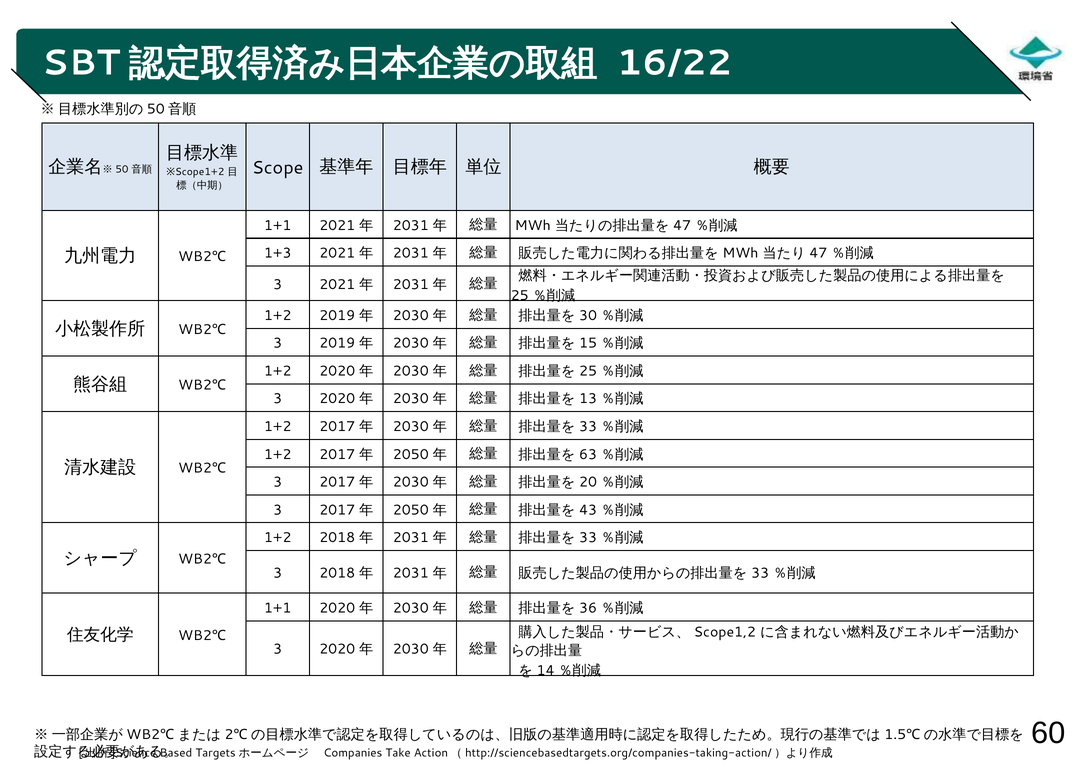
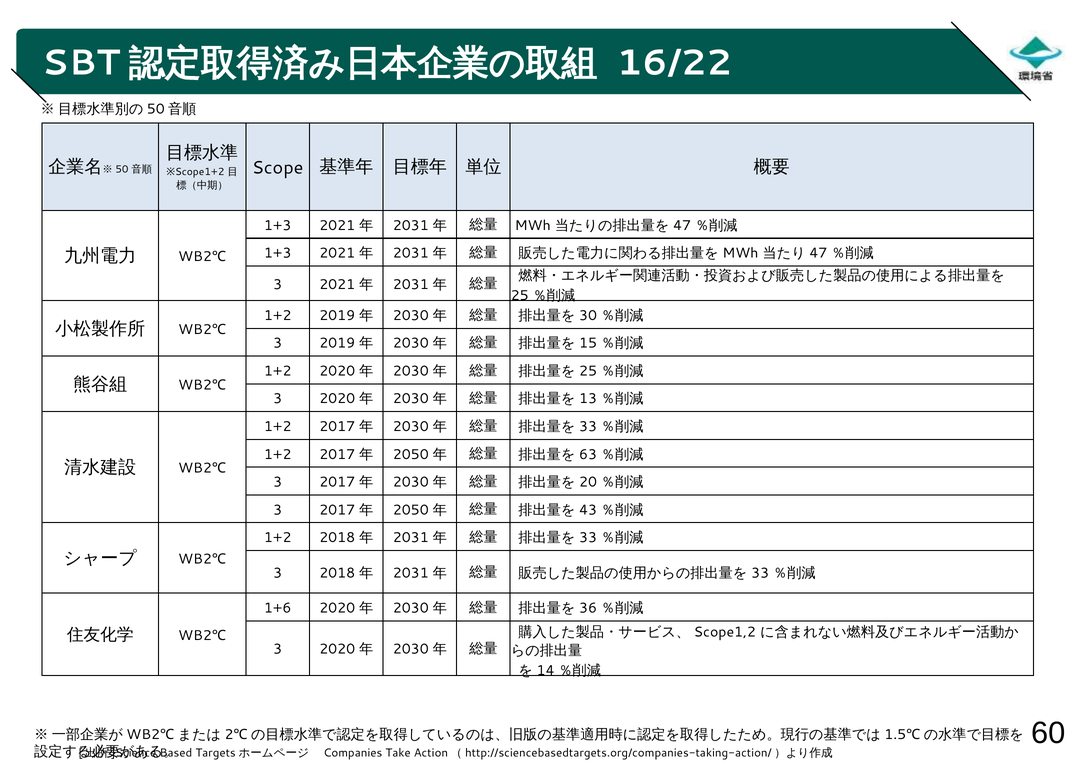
1+1 at (278, 226): 1+1 -> 1+3
1+1 at (278, 608): 1+1 -> 1+6
